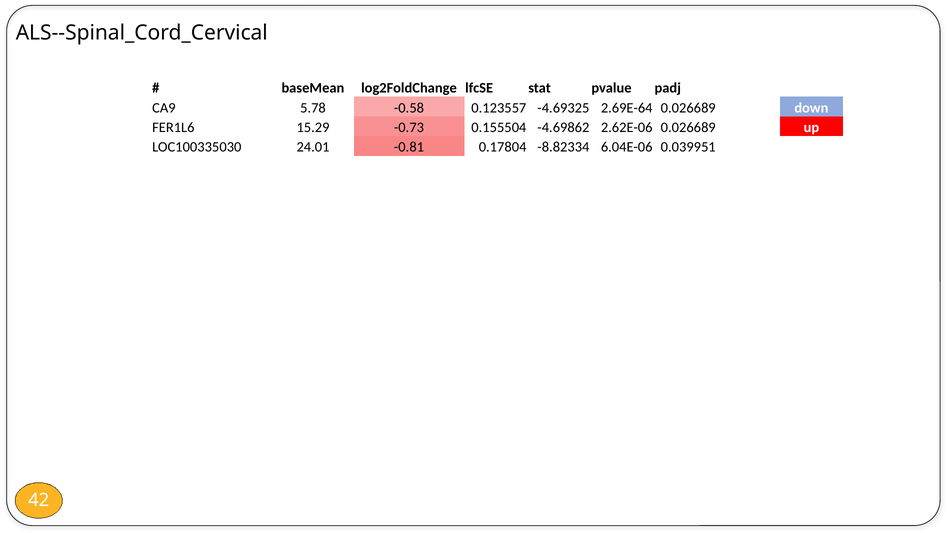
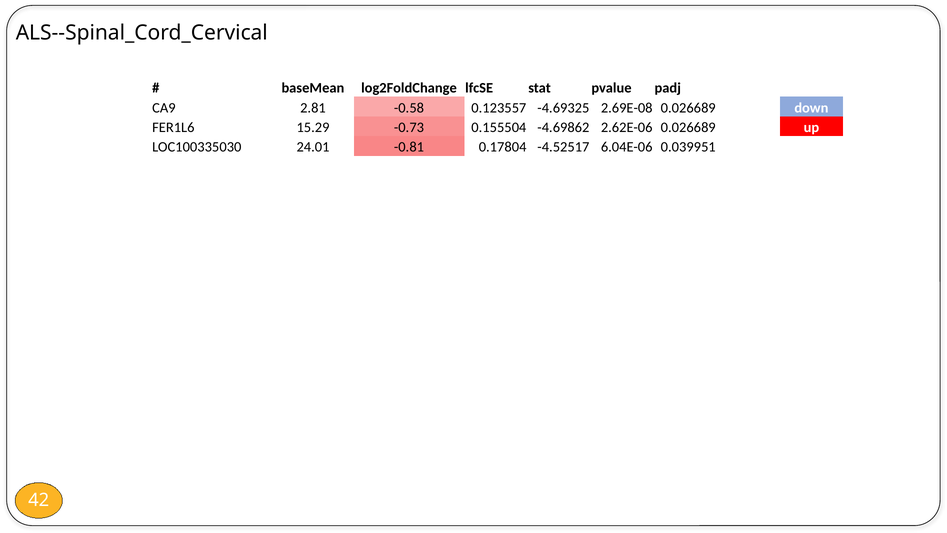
5.78: 5.78 -> 2.81
2.69E-64: 2.69E-64 -> 2.69E-08
-8.82334: -8.82334 -> -4.52517
